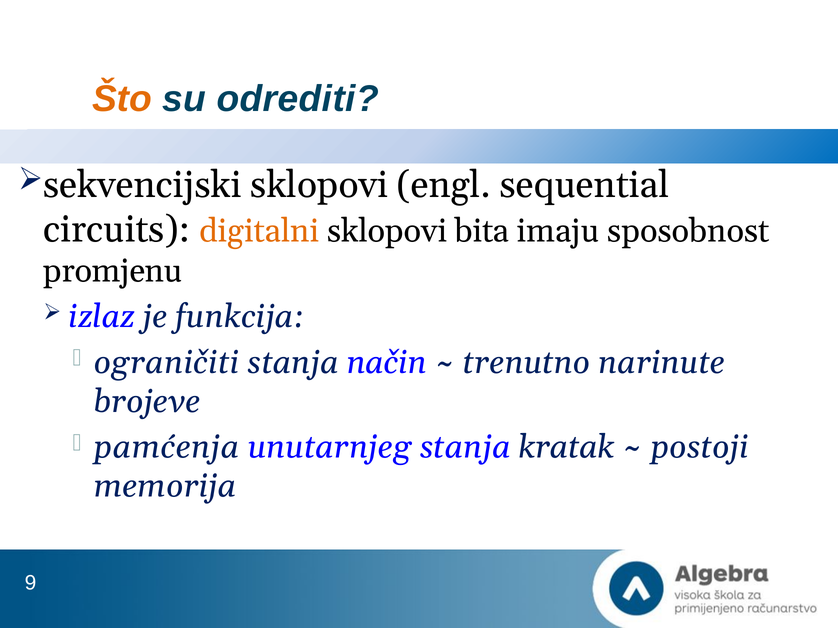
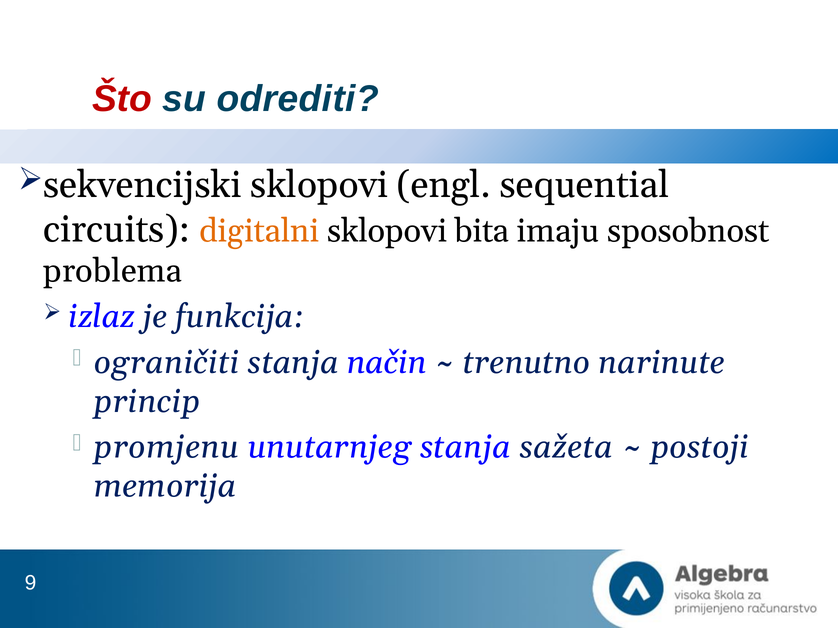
Što colour: orange -> red
promjenu: promjenu -> problema
brojeve: brojeve -> princip
pamćenja: pamćenja -> promjenu
kratak: kratak -> sažeta
